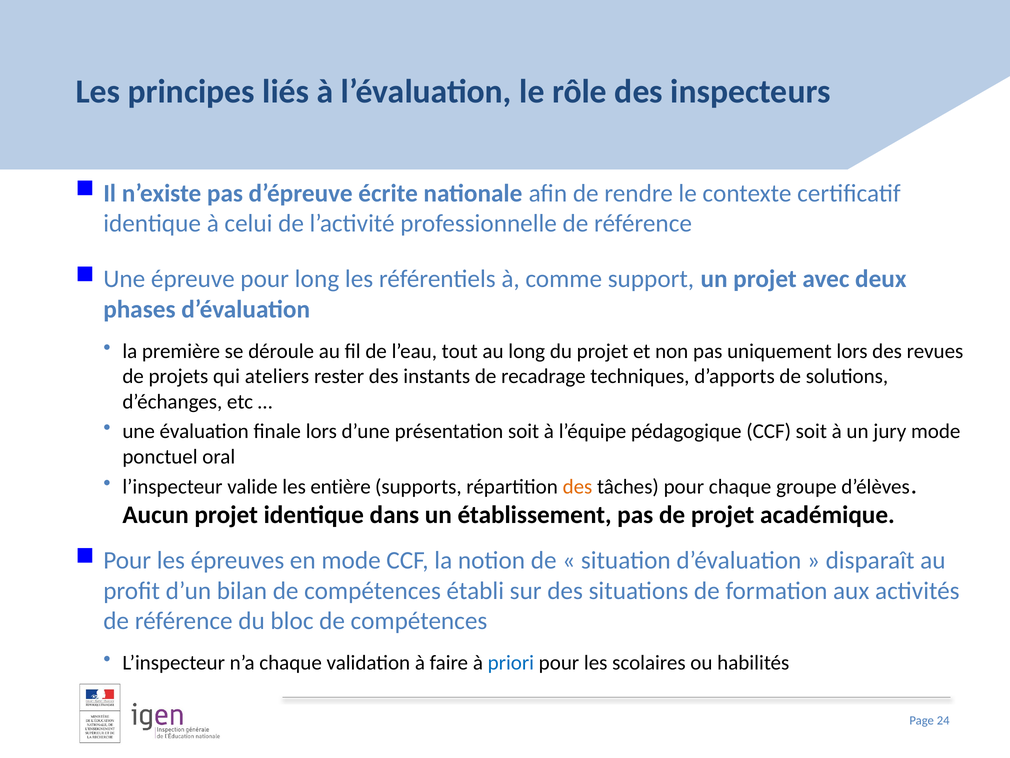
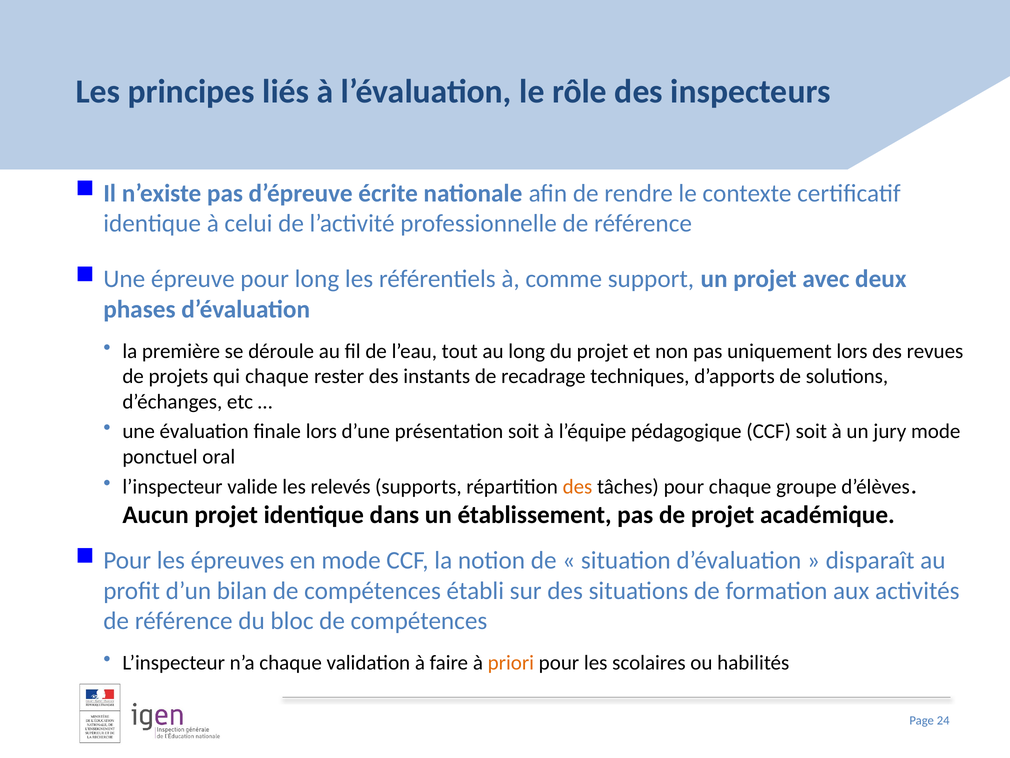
qui ateliers: ateliers -> chaque
entière: entière -> relevés
priori colour: blue -> orange
